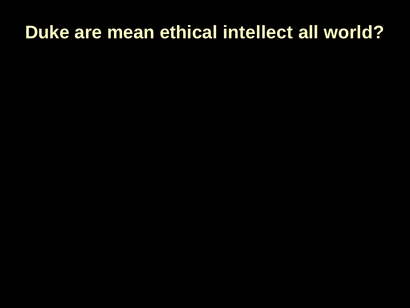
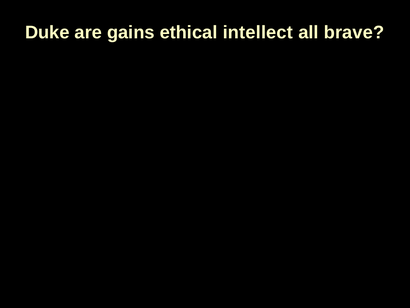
mean: mean -> gains
world: world -> brave
